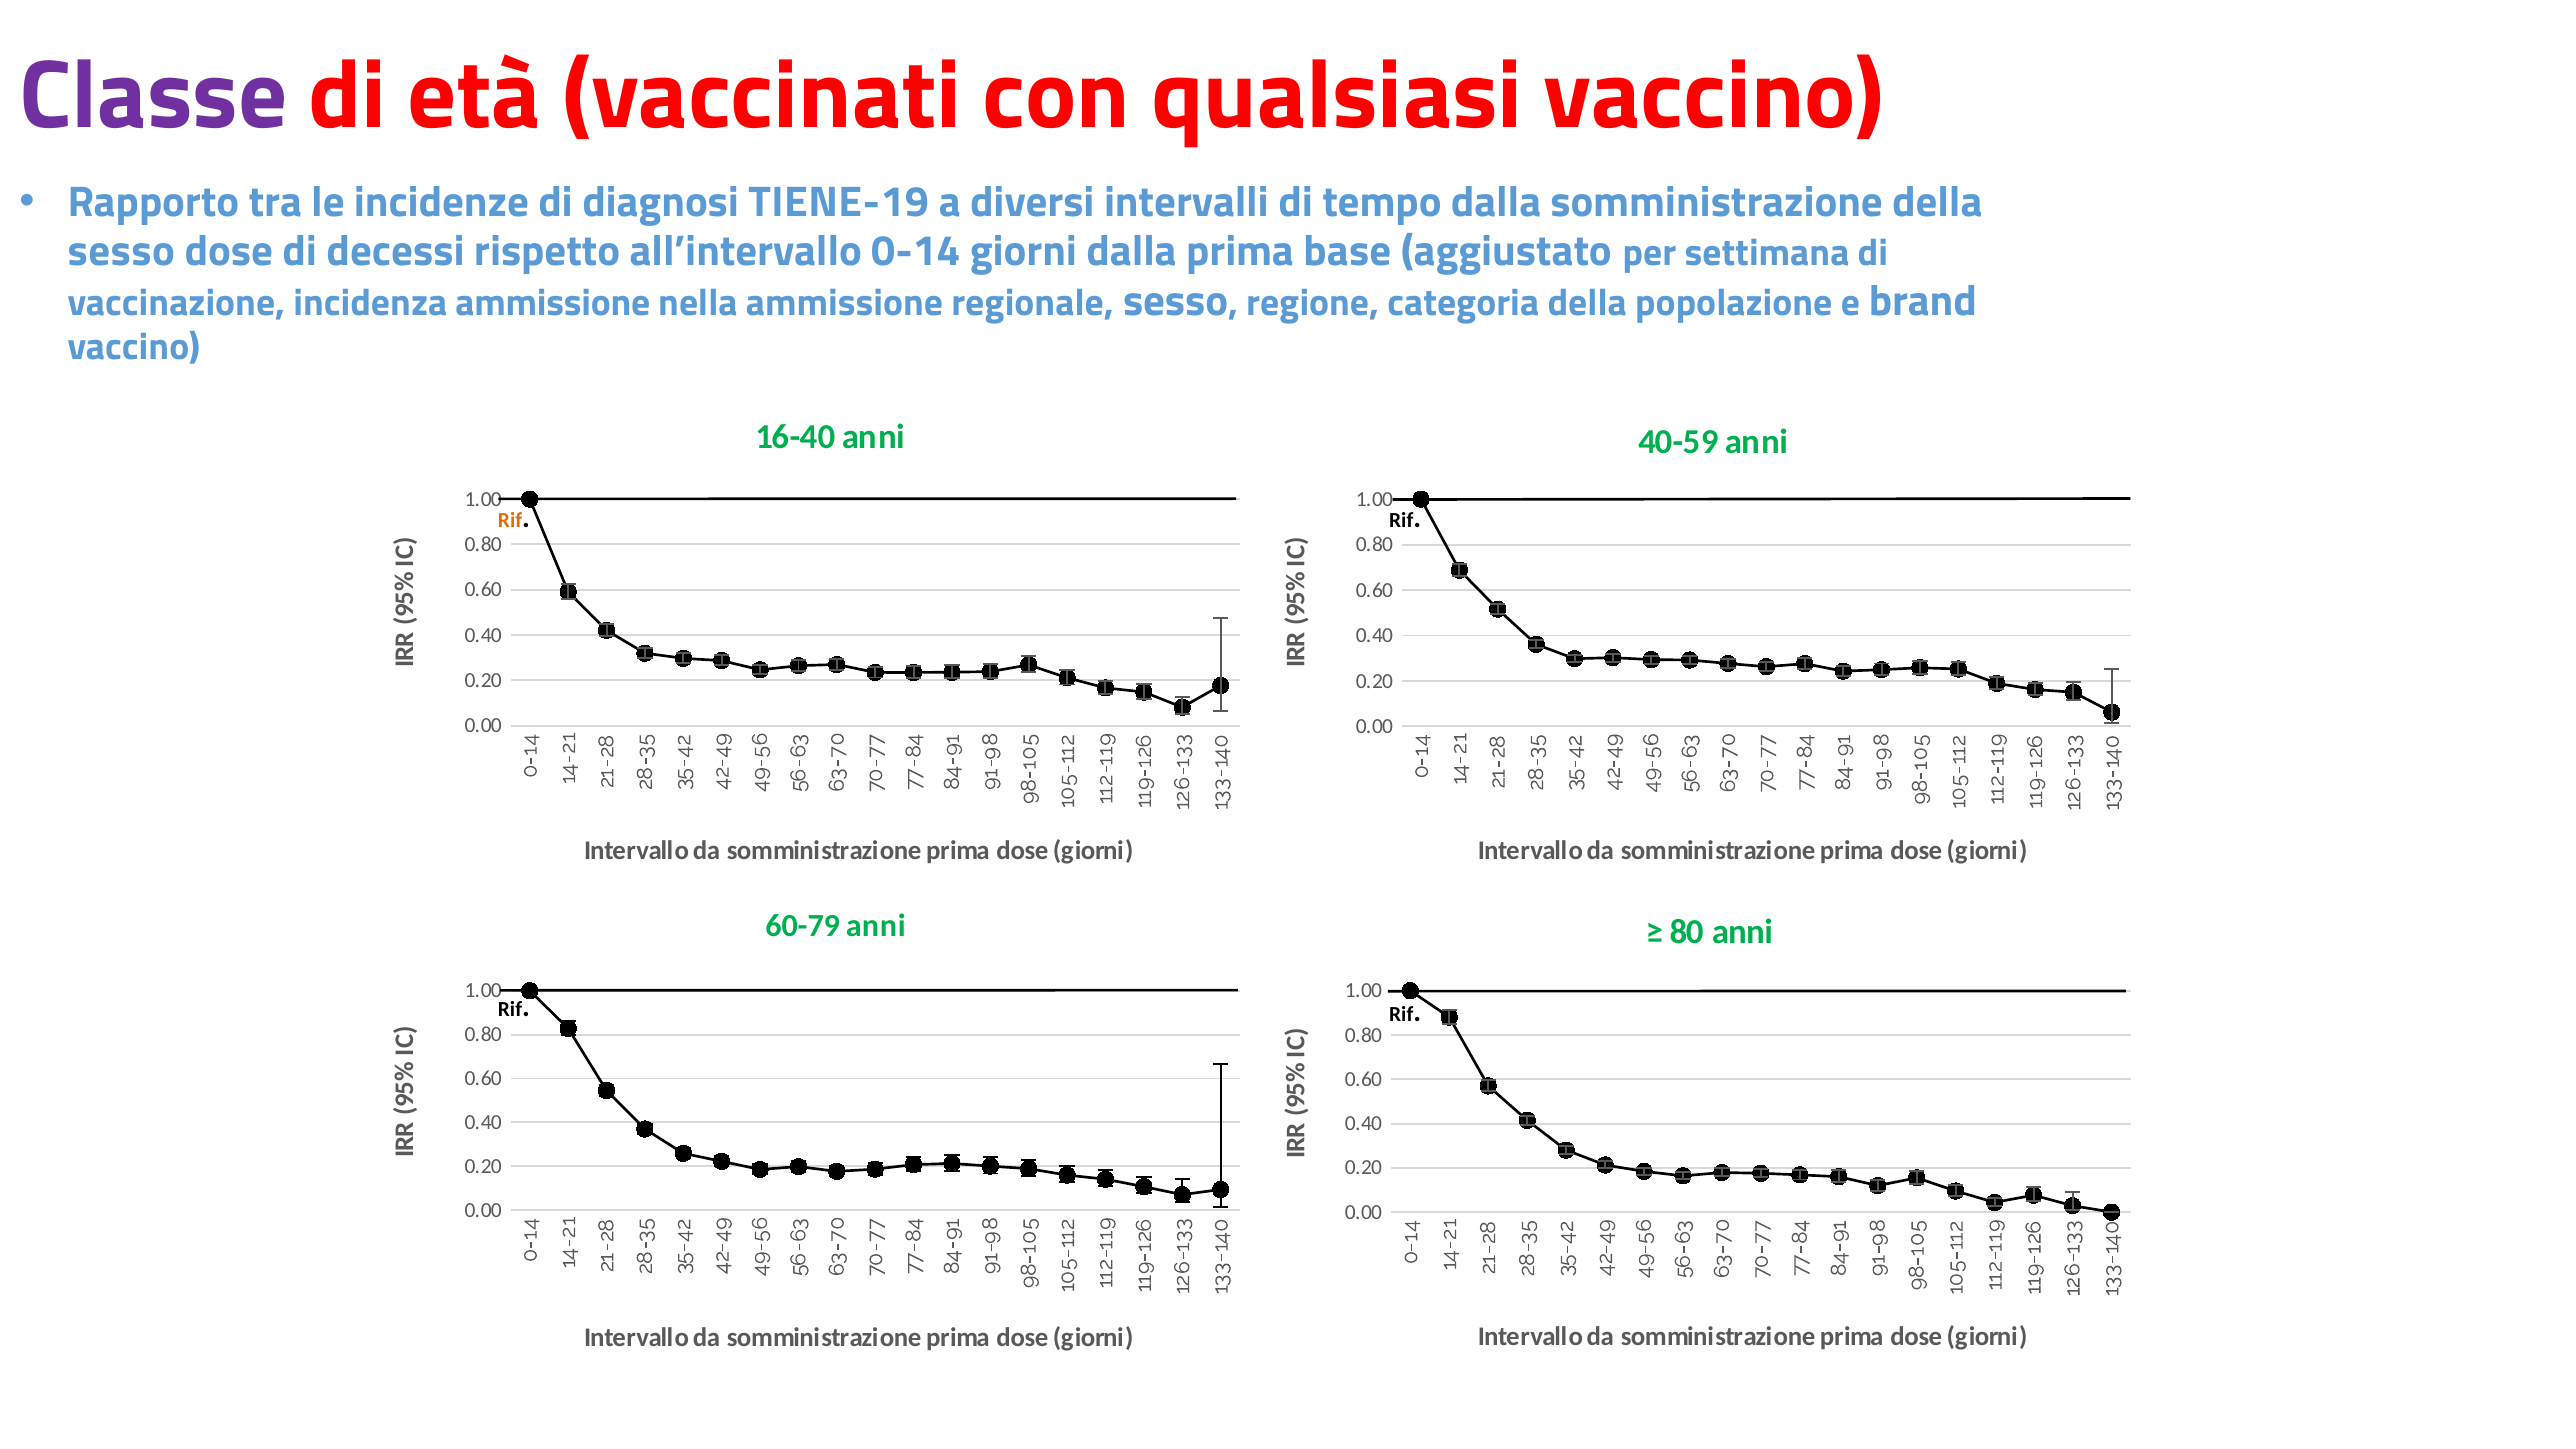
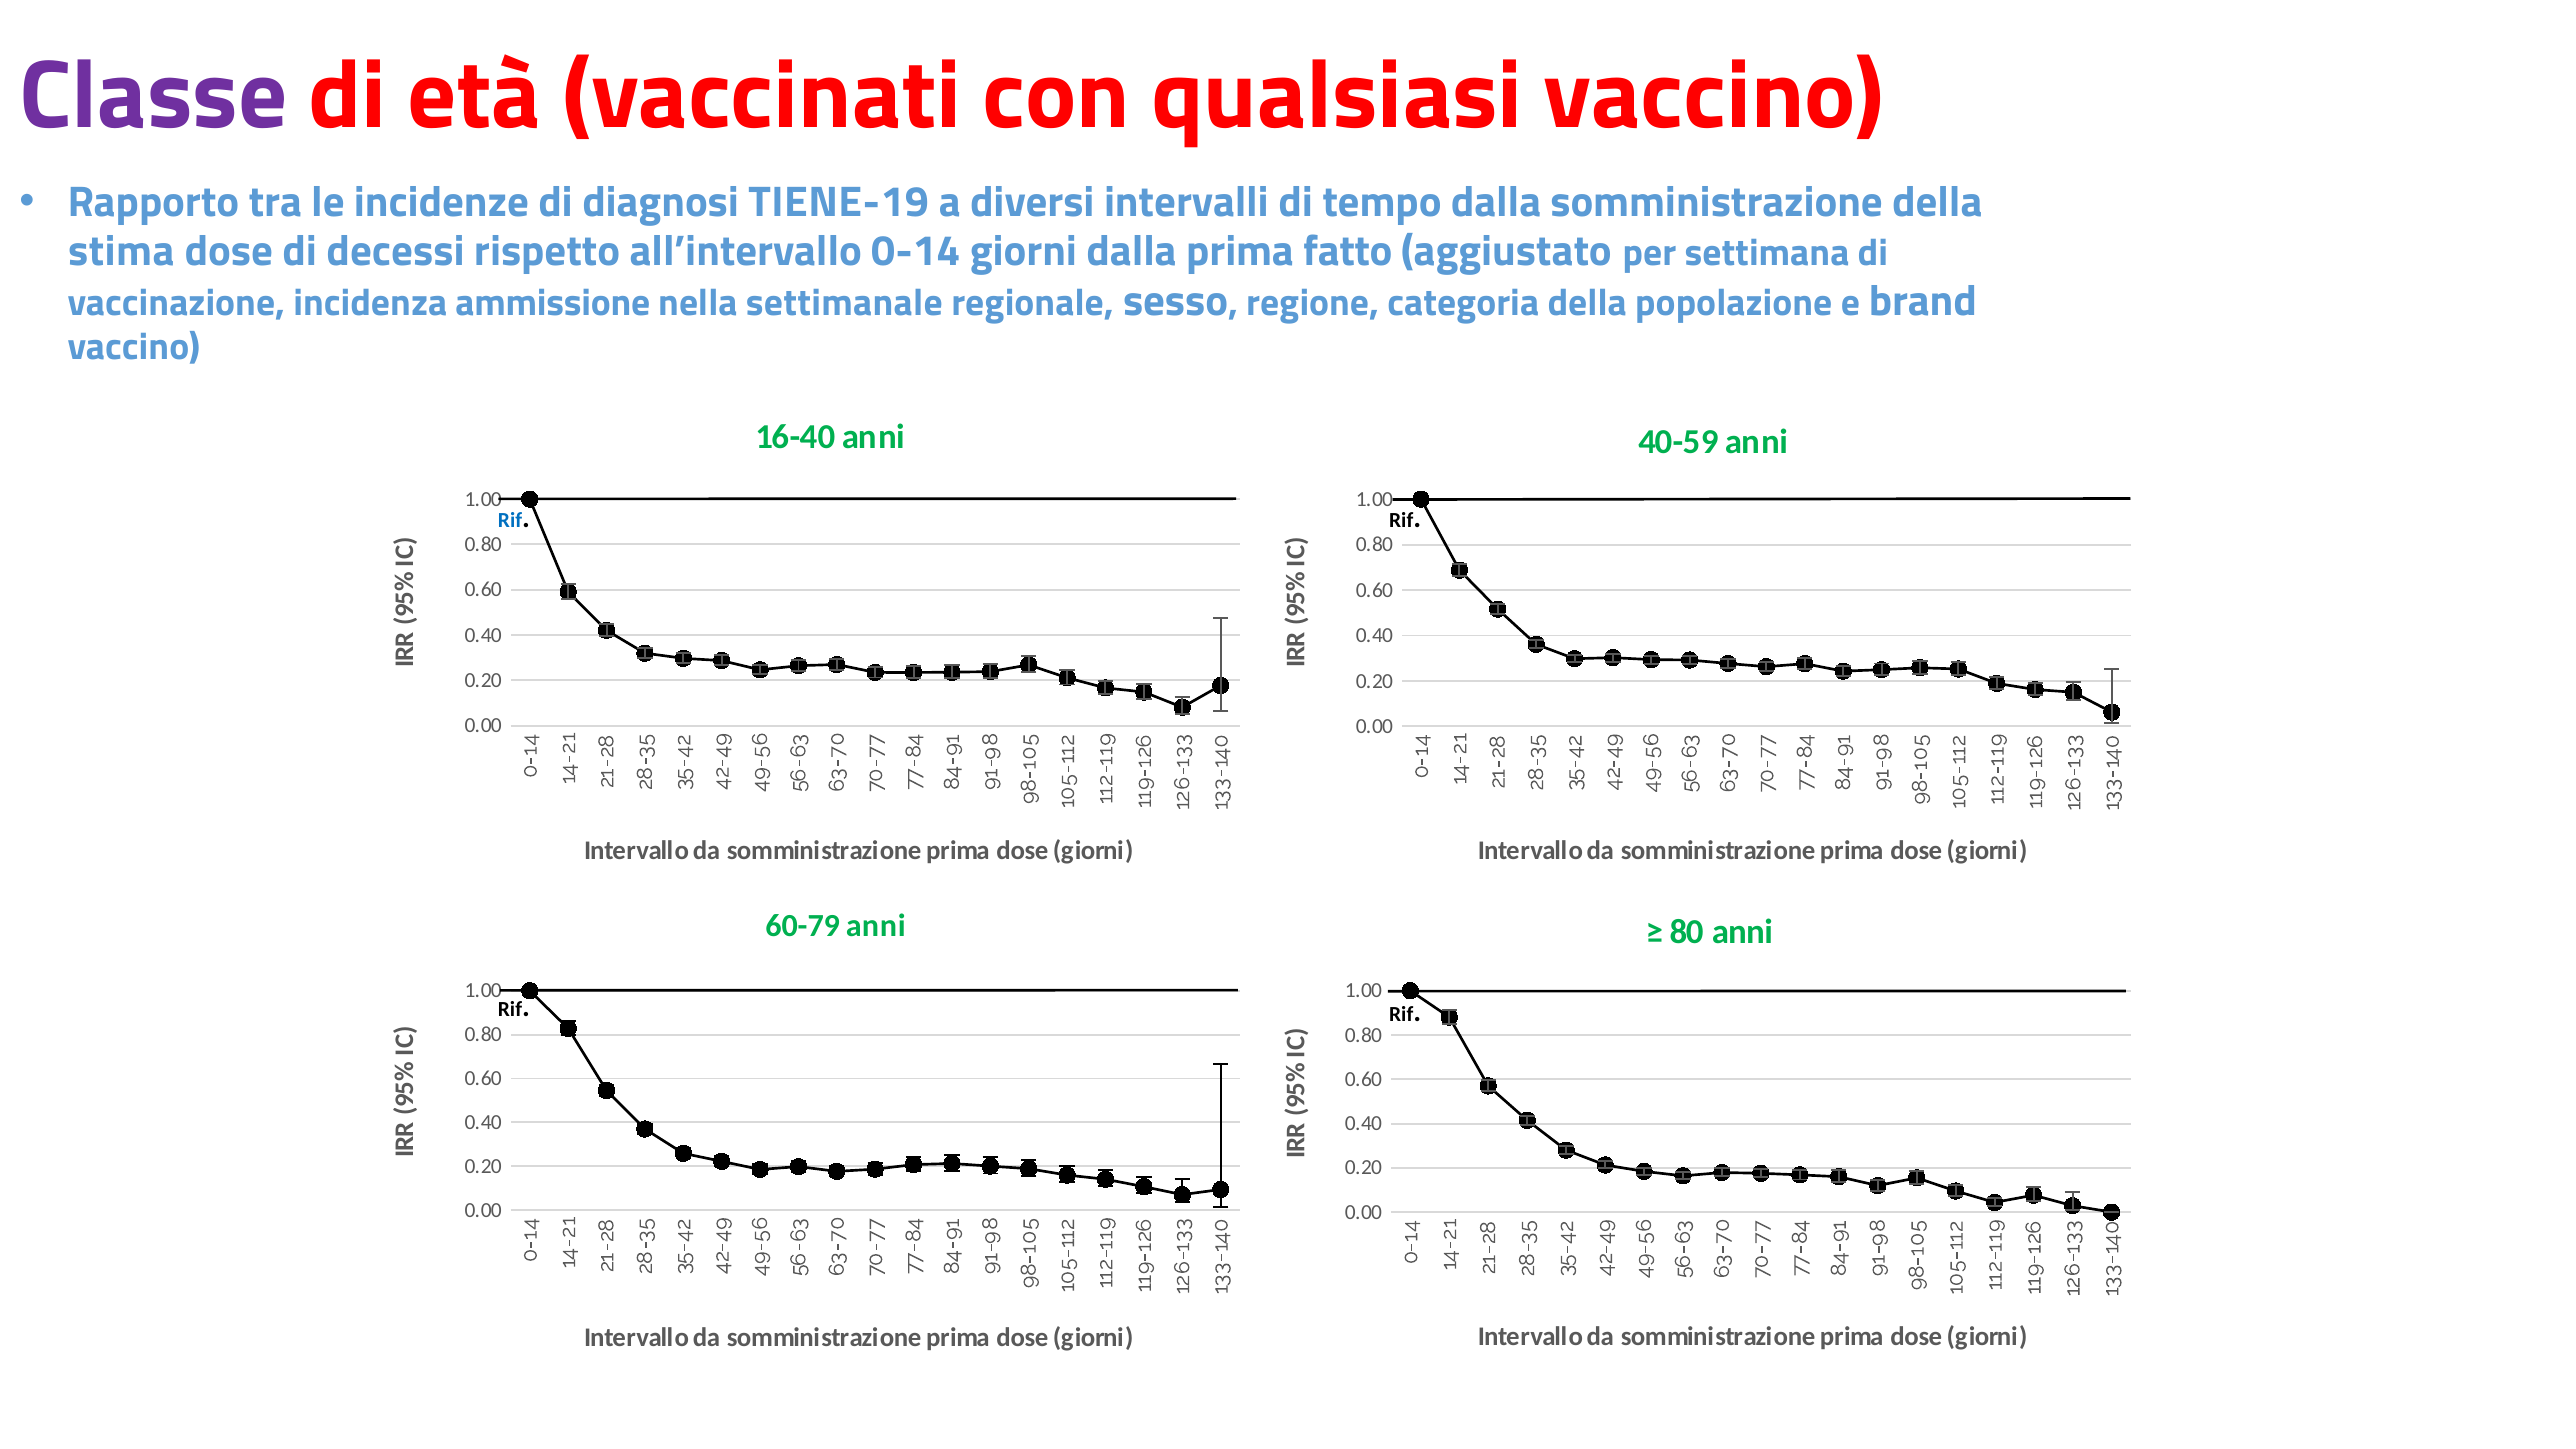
sesso at (121, 252): sesso -> stima
base: base -> fatto
nella ammissione: ammissione -> settimanale
Rif at (510, 520) colour: orange -> blue
